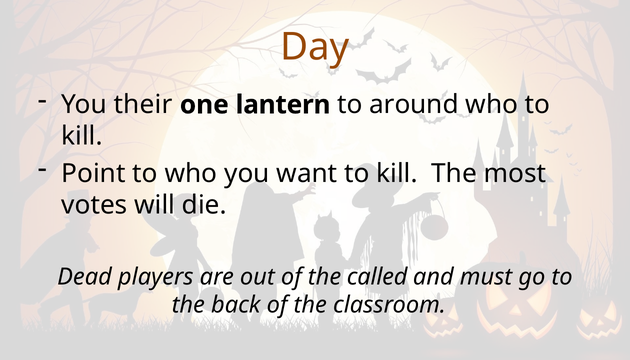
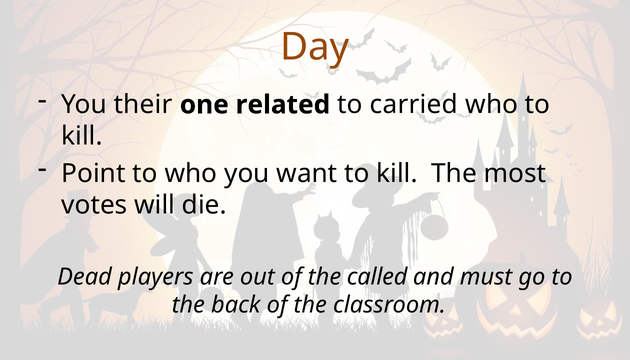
lantern: lantern -> related
around: around -> carried
